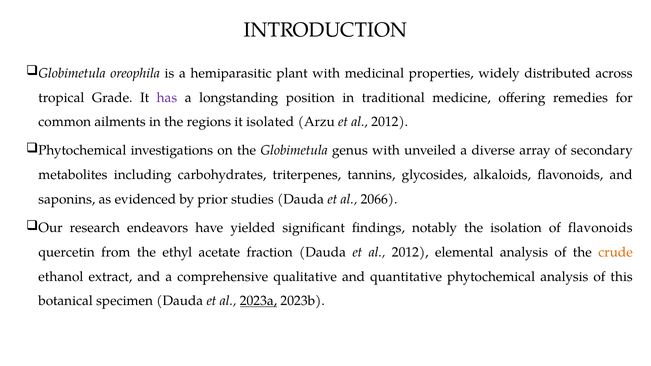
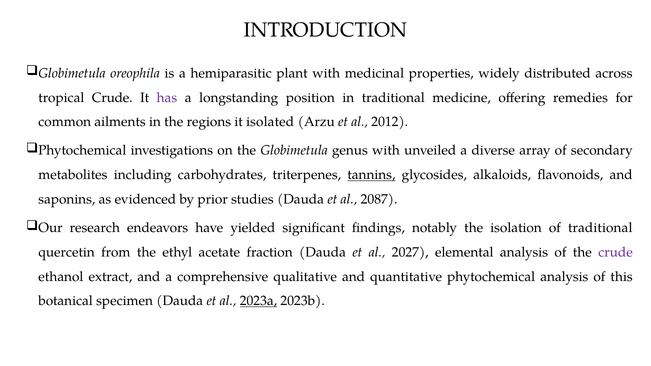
tropical Grade: Grade -> Crude
tannins underline: none -> present
2066: 2066 -> 2087
of flavonoids: flavonoids -> traditional
Dauda et al 2012: 2012 -> 2027
crude at (616, 252) colour: orange -> purple
